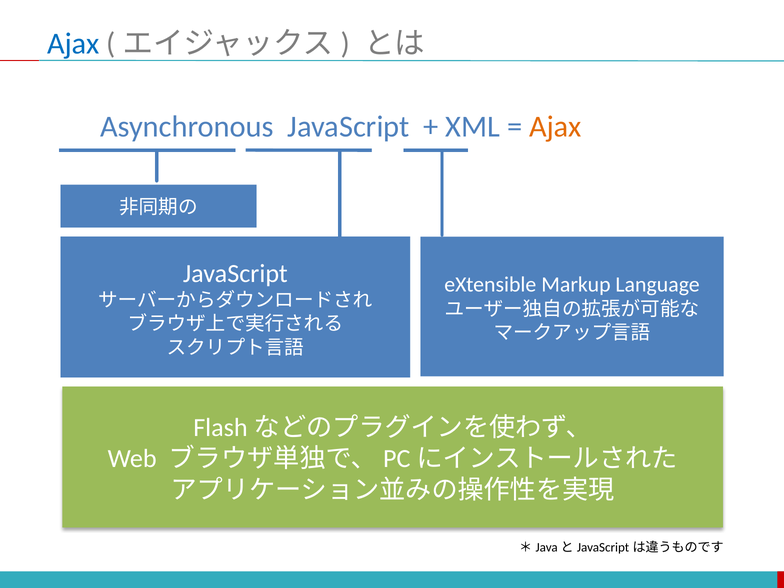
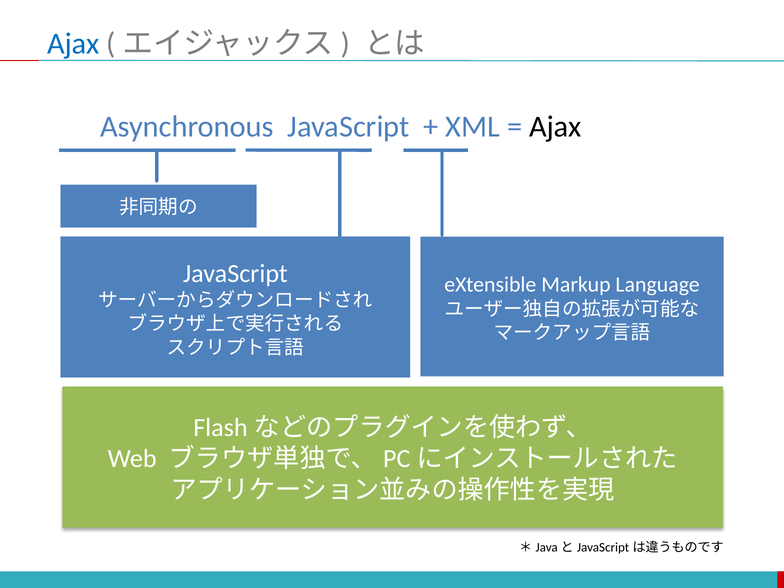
Ajax at (555, 127) colour: orange -> black
